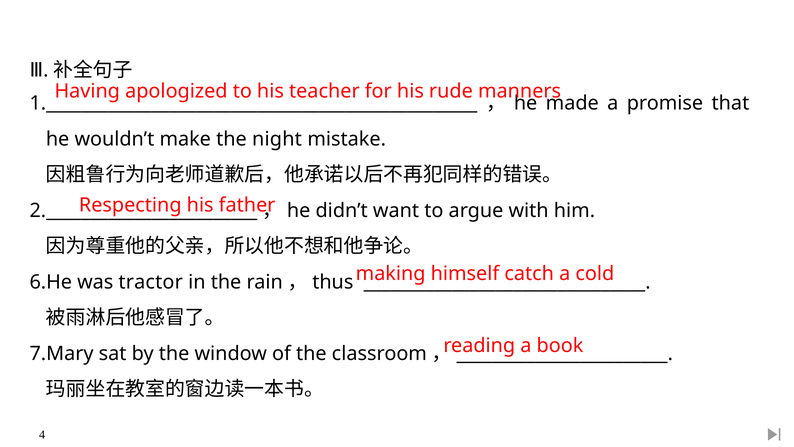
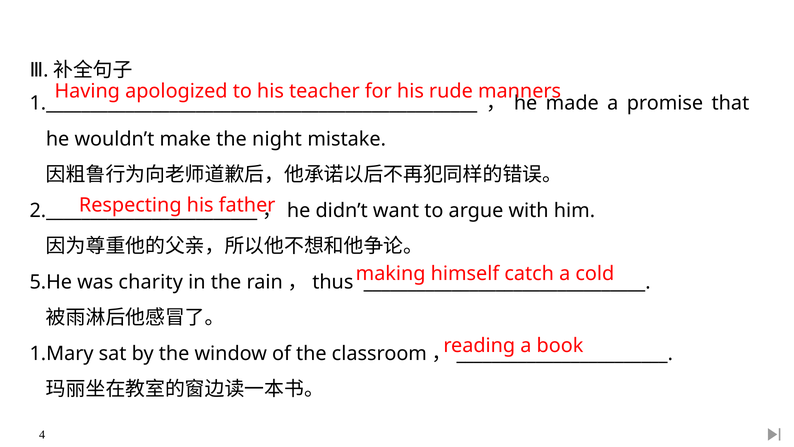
6.He: 6.He -> 5.He
tractor: tractor -> charity
7.Mary: 7.Mary -> 1.Mary
